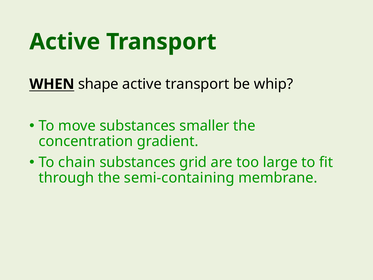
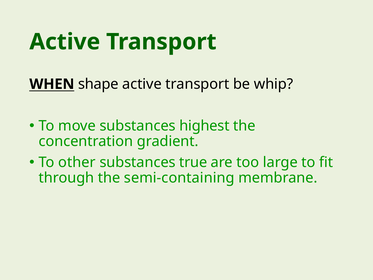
smaller: smaller -> highest
chain: chain -> other
grid: grid -> true
